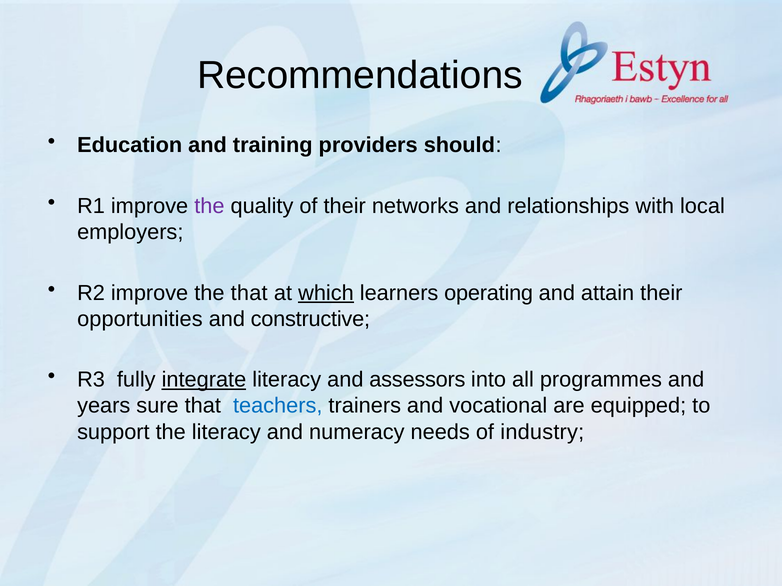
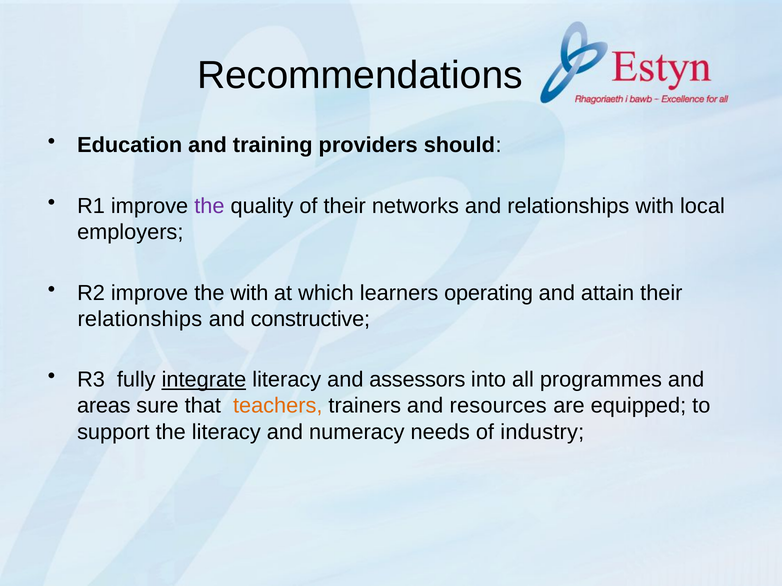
the that: that -> with
which underline: present -> none
opportunities at (140, 319): opportunities -> relationships
years: years -> areas
teachers colour: blue -> orange
vocational: vocational -> resources
